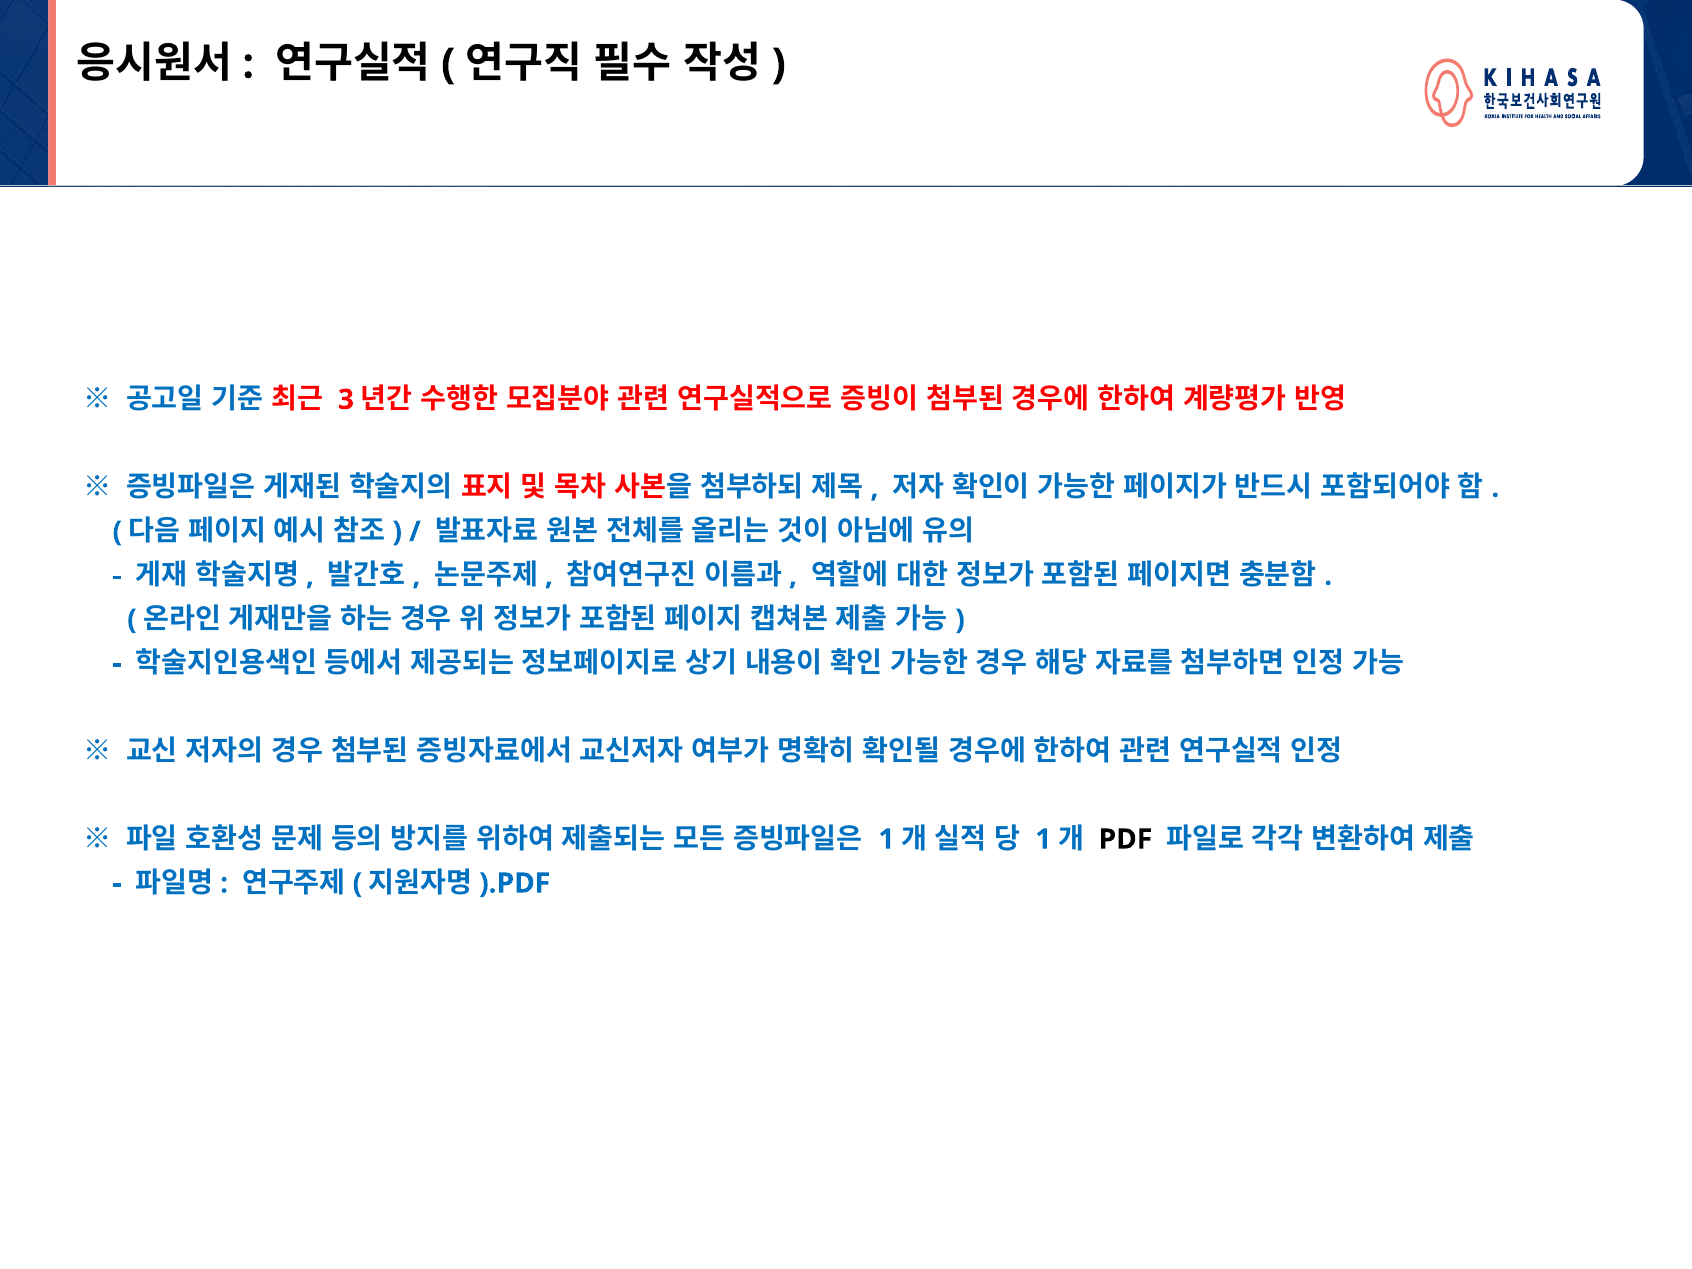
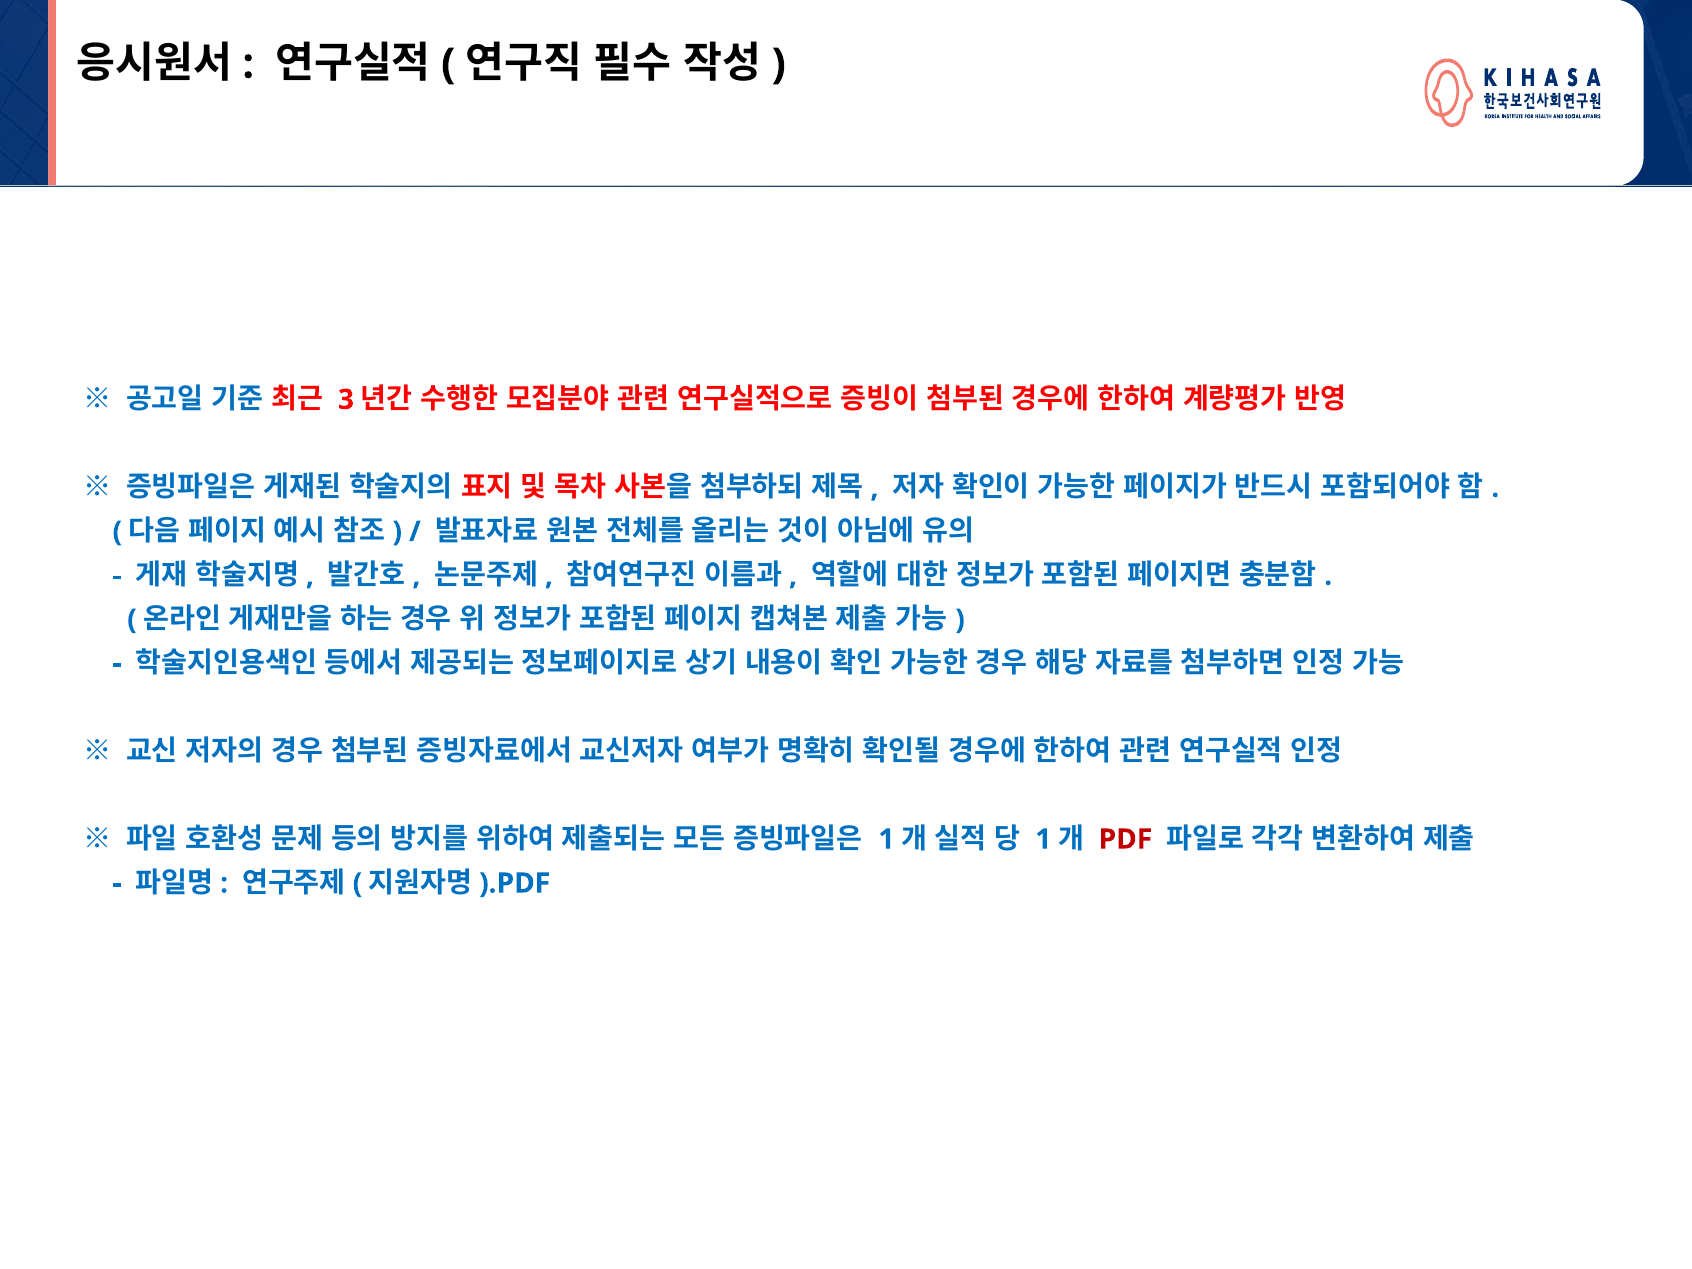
PDF colour: black -> red
